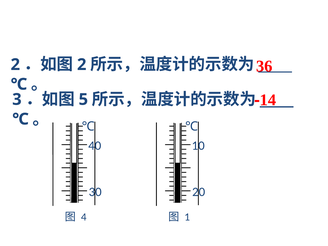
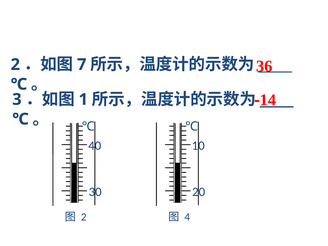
2 at (82, 65): 2 -> 7
5: 5 -> 1
4 at (84, 217): 4 -> 2
1: 1 -> 4
